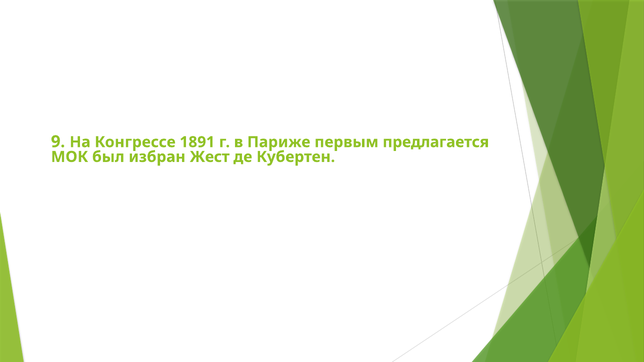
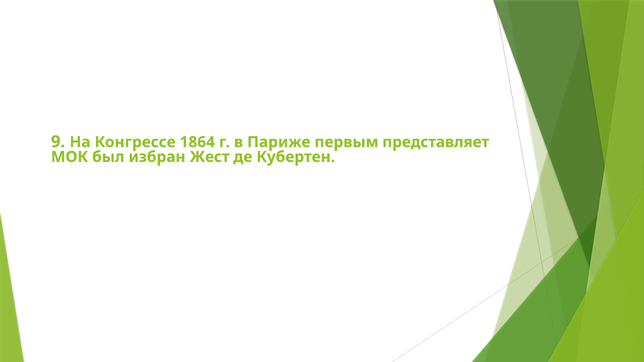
1891: 1891 -> 1864
предлагается: предлагается -> представляет
